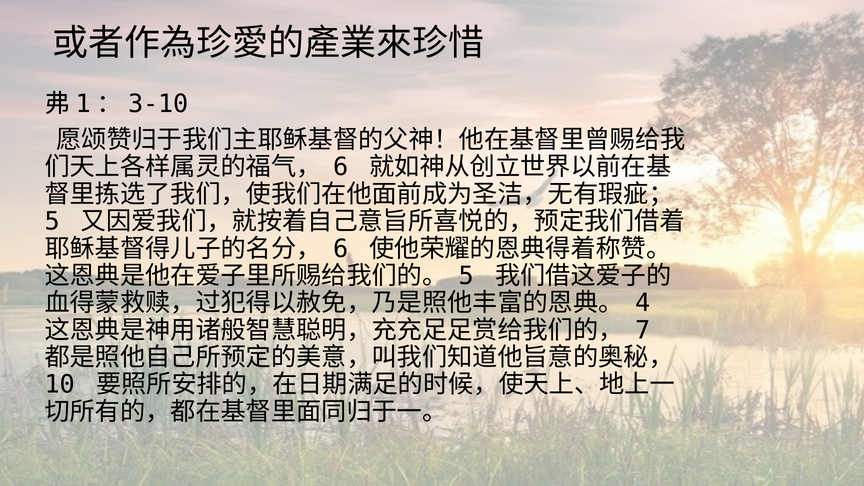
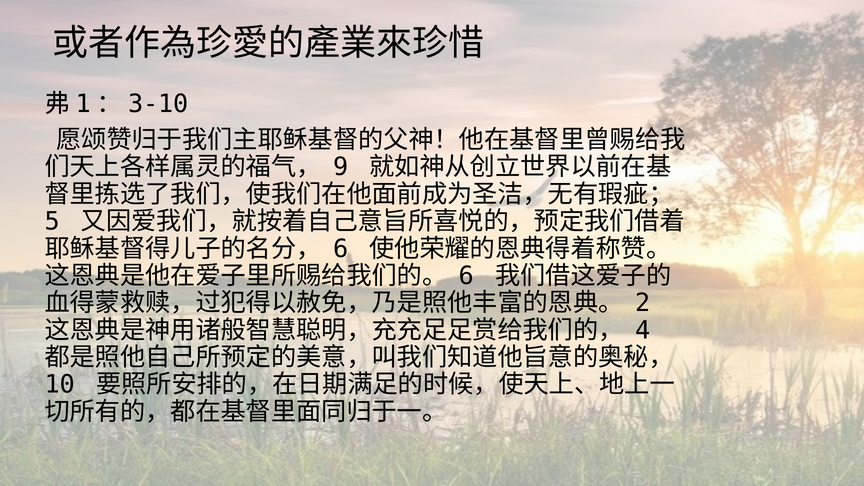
6 at (341, 167): 6 -> 9
5 at (466, 276): 5 -> 6
4: 4 -> 2
7: 7 -> 4
